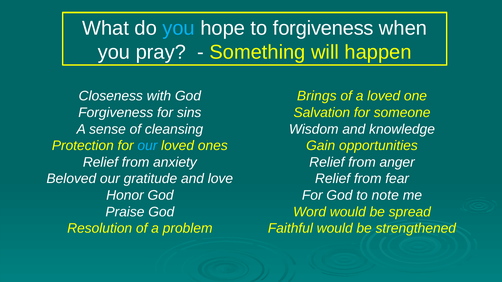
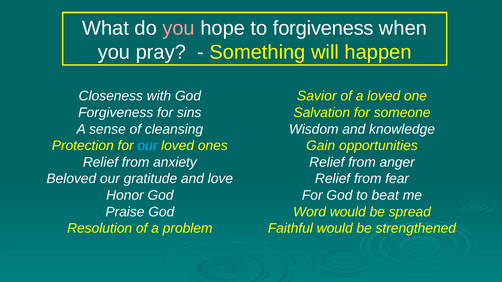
you at (179, 28) colour: light blue -> pink
Brings: Brings -> Savior
note: note -> beat
